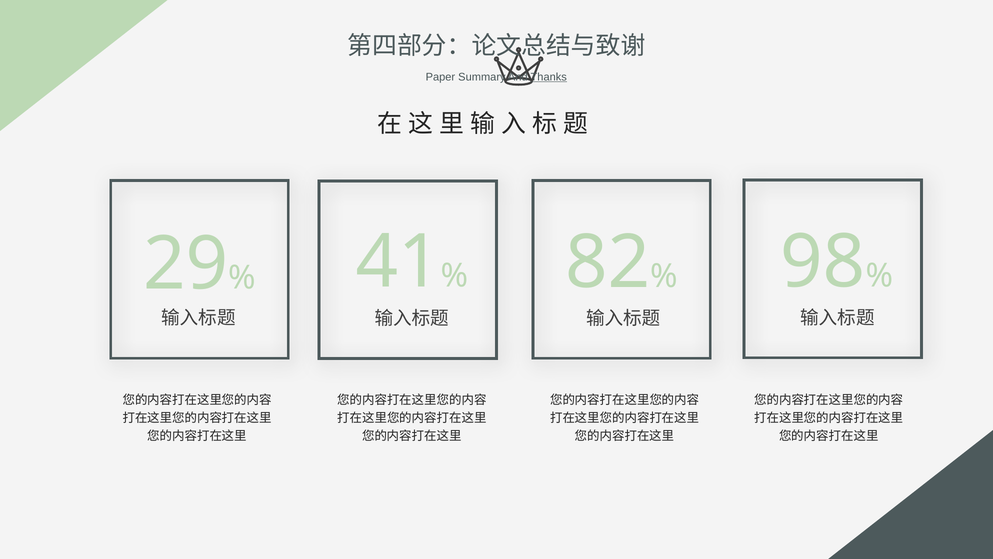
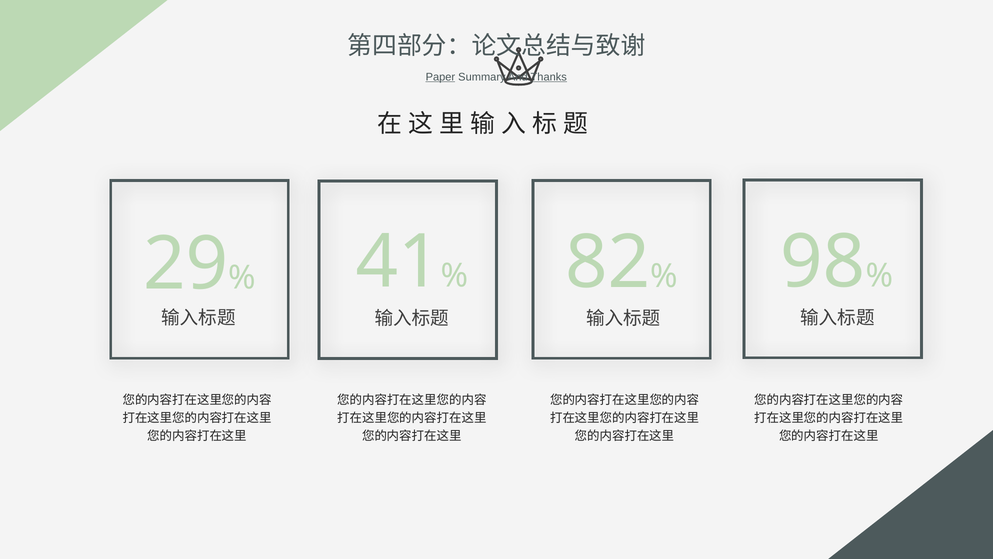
Paper underline: none -> present
